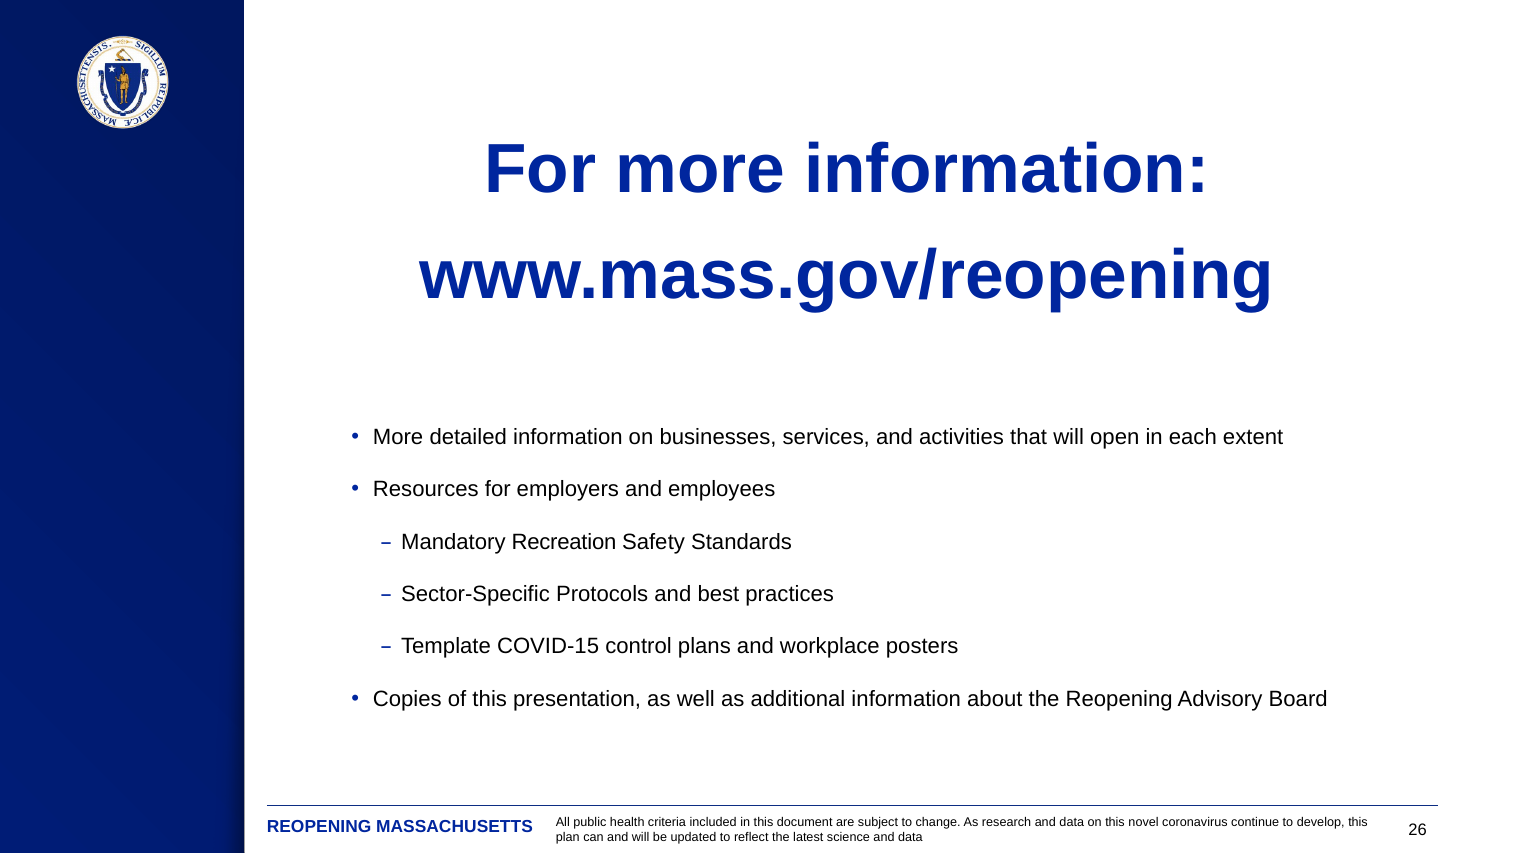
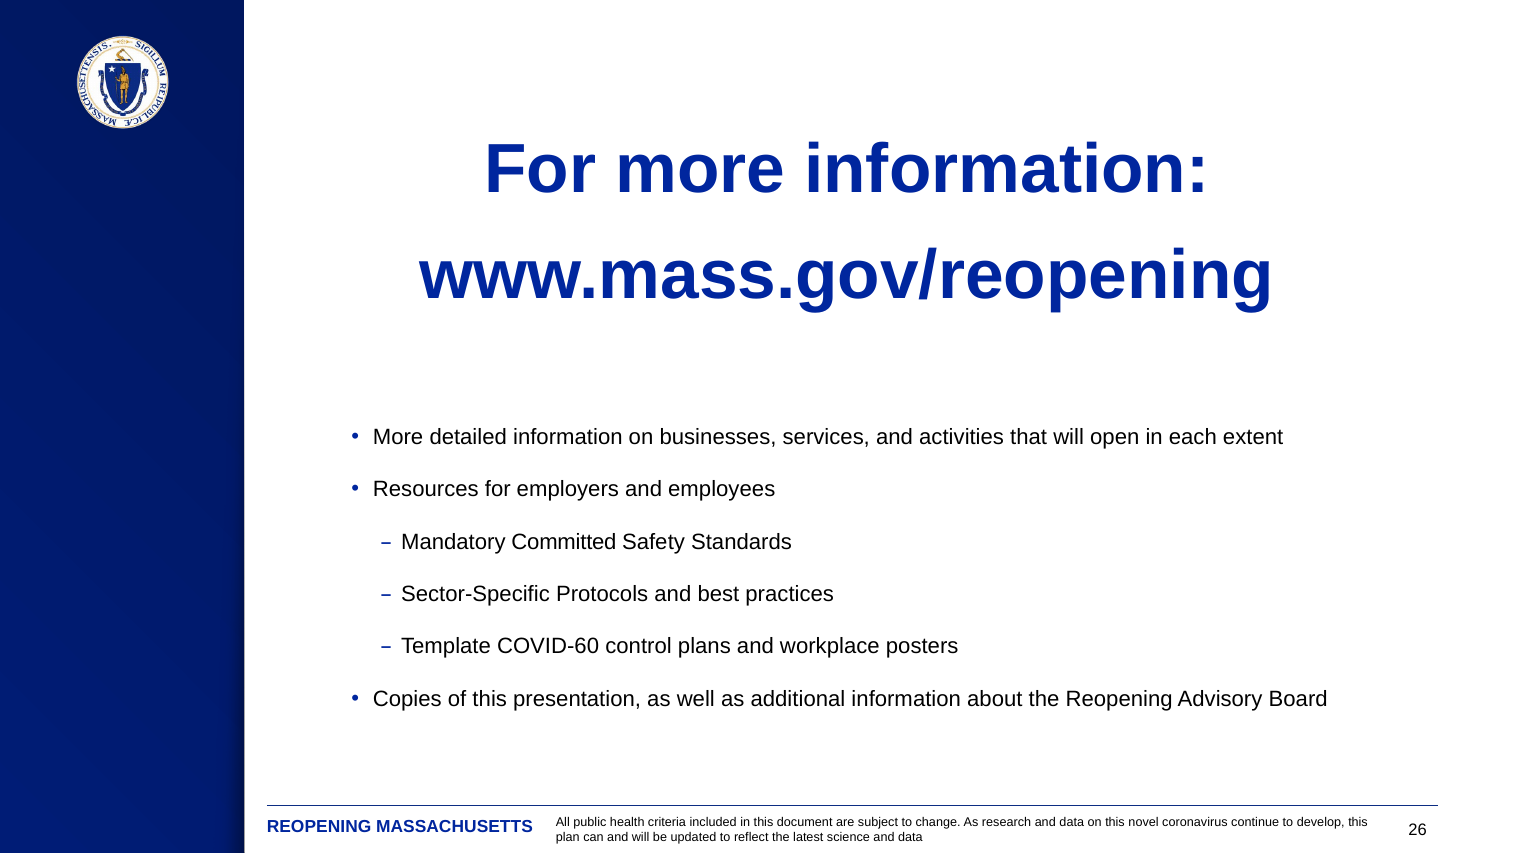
Recreation: Recreation -> Committed
COVID-15: COVID-15 -> COVID-60
